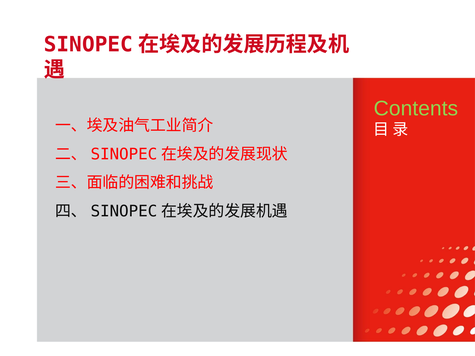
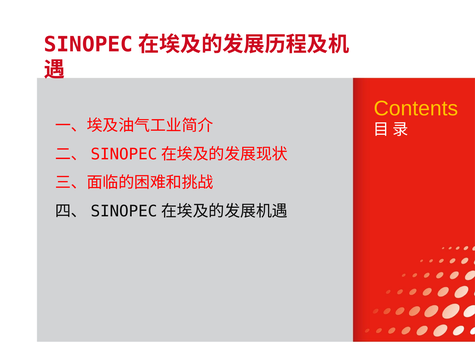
Contents colour: light green -> yellow
